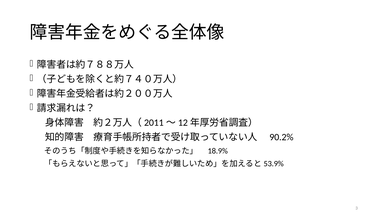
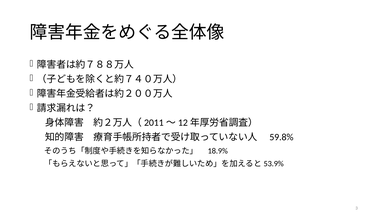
90.2%: 90.2% -> 59.8%
